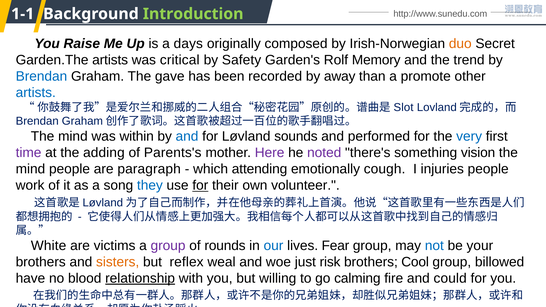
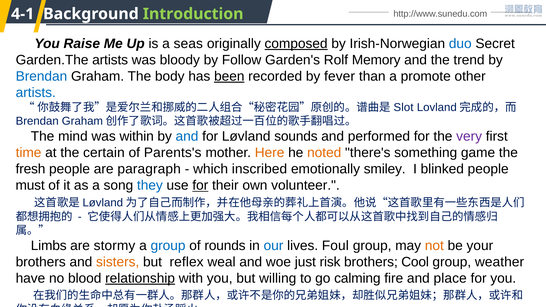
1-1: 1-1 -> 4-1
days: days -> seas
composed underline: none -> present
duo colour: orange -> blue
critical: critical -> bloody
Safety: Safety -> Follow
gave: gave -> body
been underline: none -> present
away: away -> fever
very colour: blue -> purple
time colour: purple -> orange
adding: adding -> certain
Here colour: purple -> orange
noted colour: purple -> orange
vision: vision -> game
mind at (30, 169): mind -> fresh
attending: attending -> inscribed
cough: cough -> smiley
injuries: injuries -> blinked
work: work -> must
White: White -> Limbs
victims: victims -> stormy
group at (168, 246) colour: purple -> blue
Fear: Fear -> Foul
not colour: blue -> orange
billowed: billowed -> weather
could: could -> place
